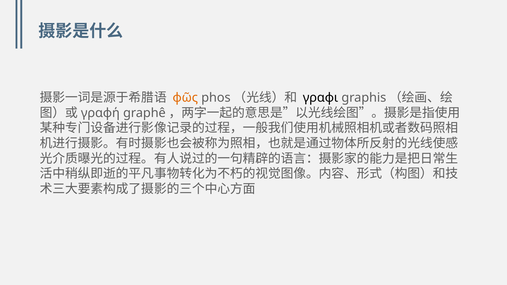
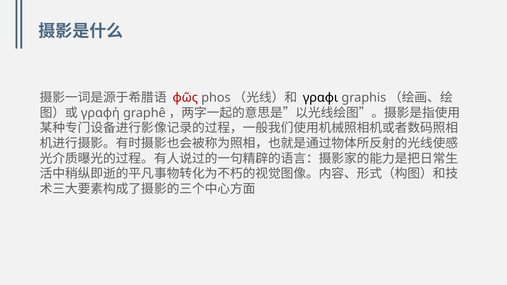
φῶς colour: orange -> red
